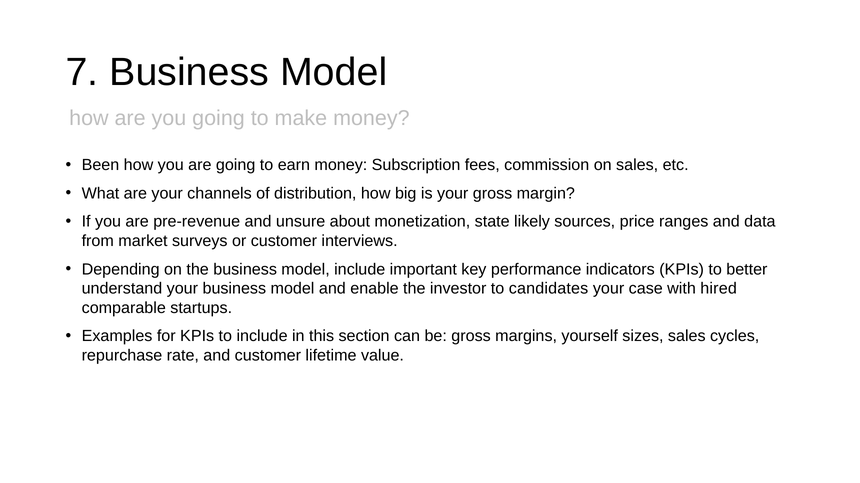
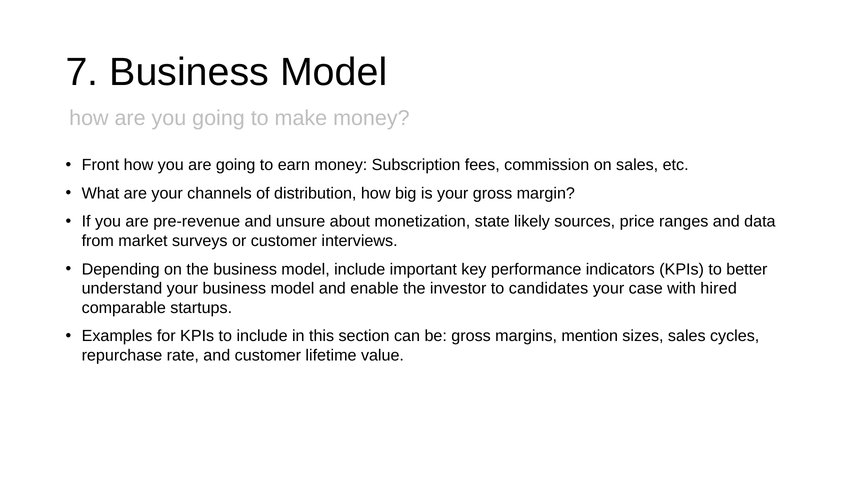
Been: Been -> Front
yourself: yourself -> mention
